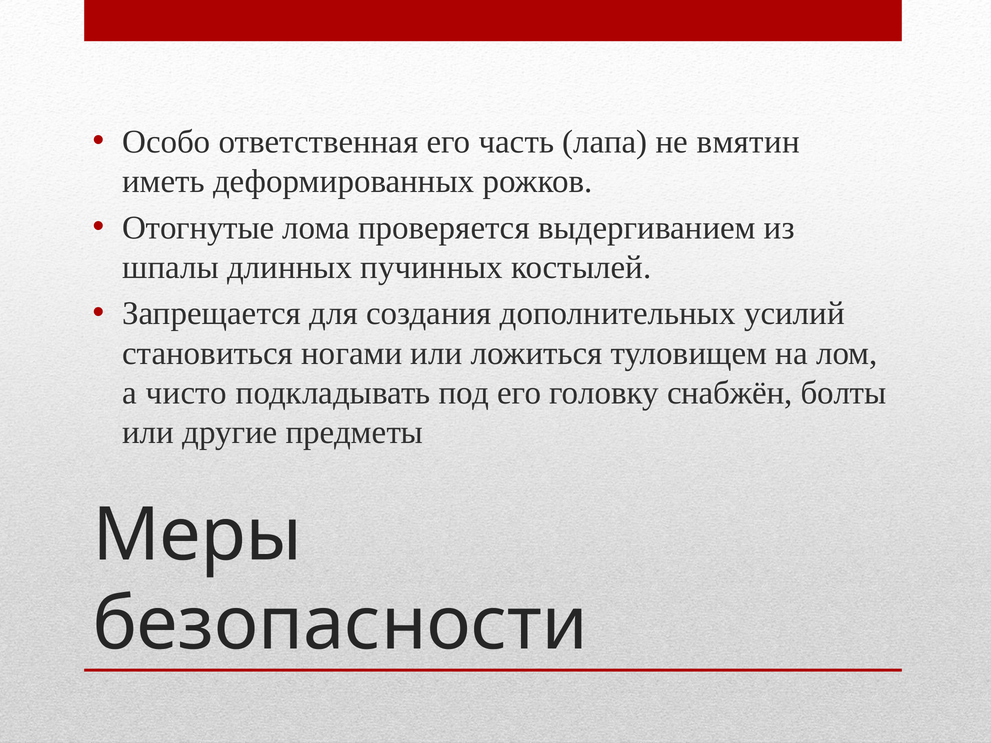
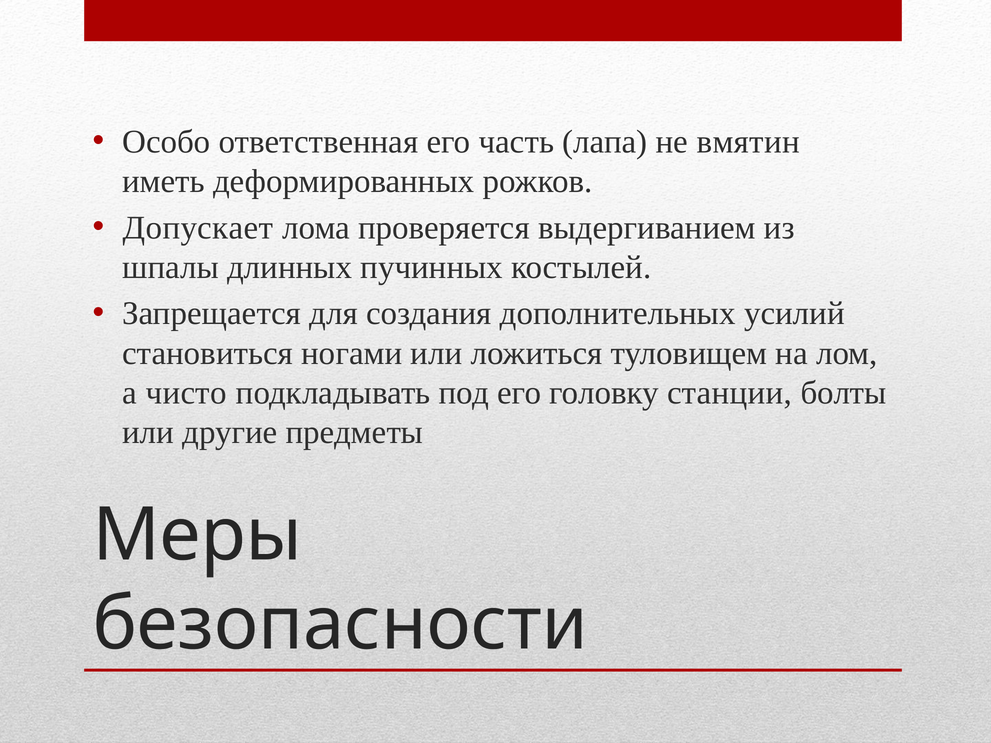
Отогнутые: Отогнутые -> Допускает
снабжён: снабжён -> станции
